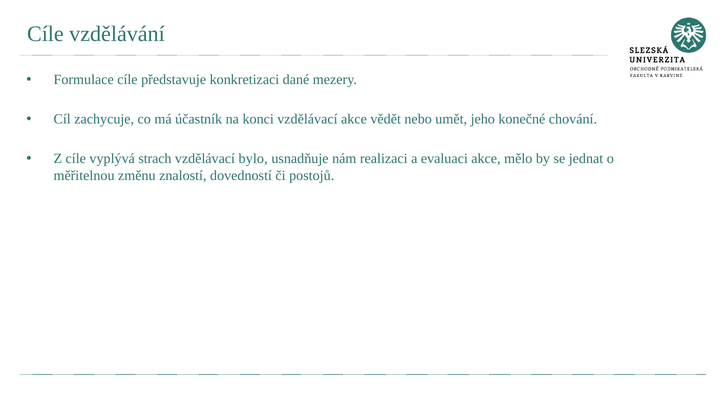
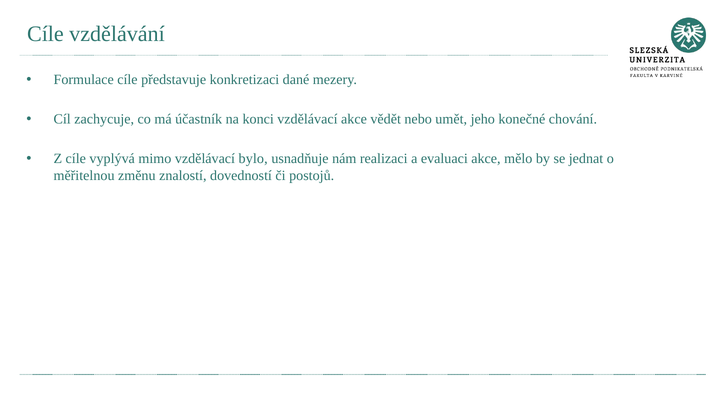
strach: strach -> mimo
